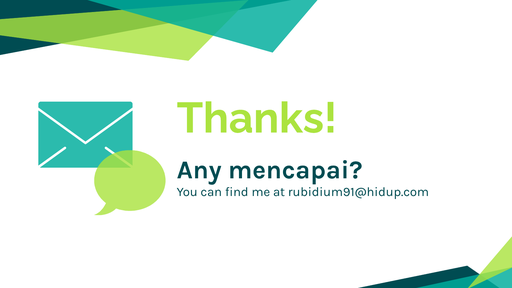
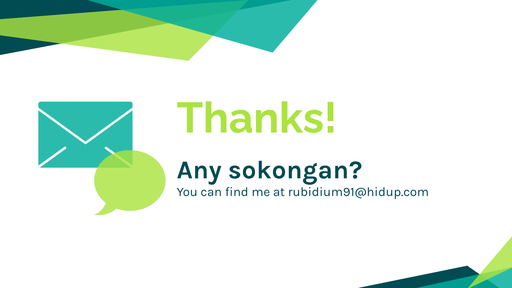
mencapai: mencapai -> sokongan
